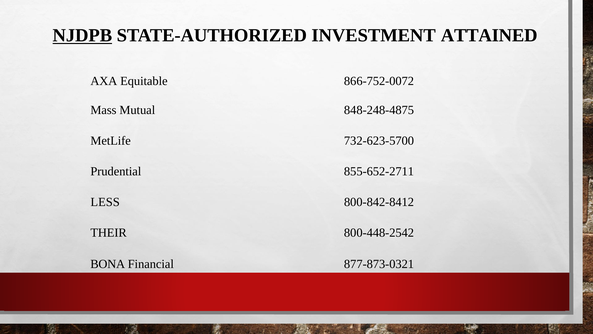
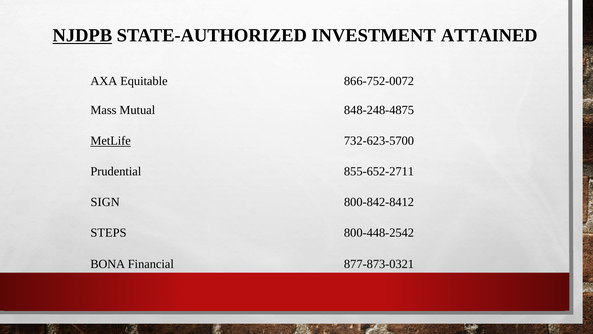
MetLife underline: none -> present
LESS: LESS -> SIGN
THEIR: THEIR -> STEPS
